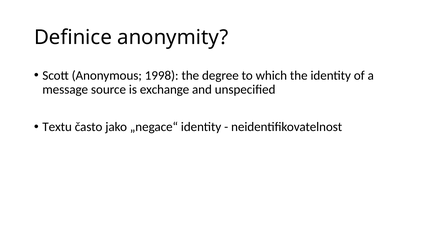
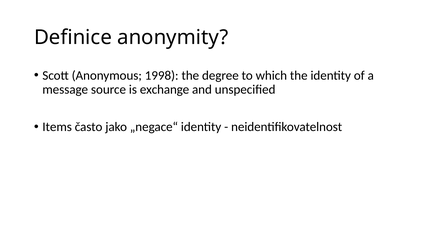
Textu: Textu -> Items
